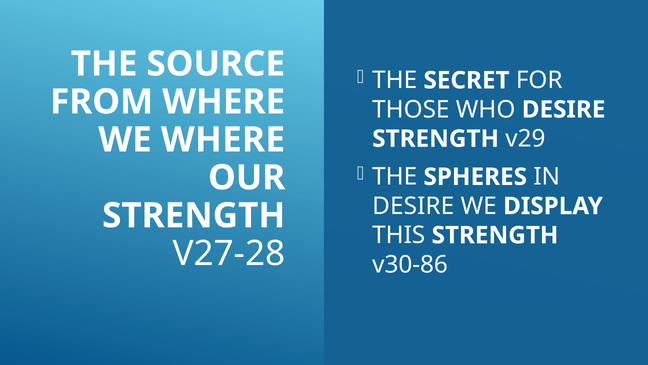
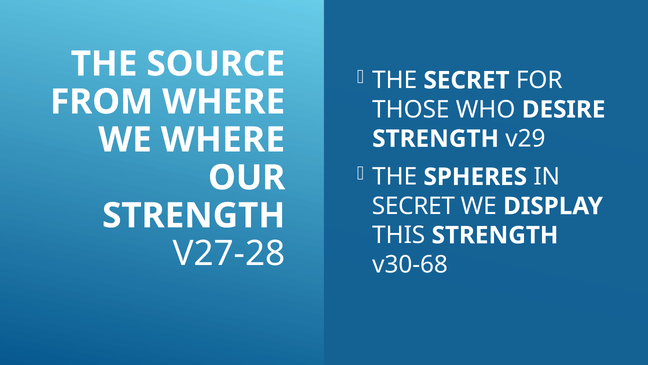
DESIRE at (413, 206): DESIRE -> SECRET
v30-86: v30-86 -> v30-68
